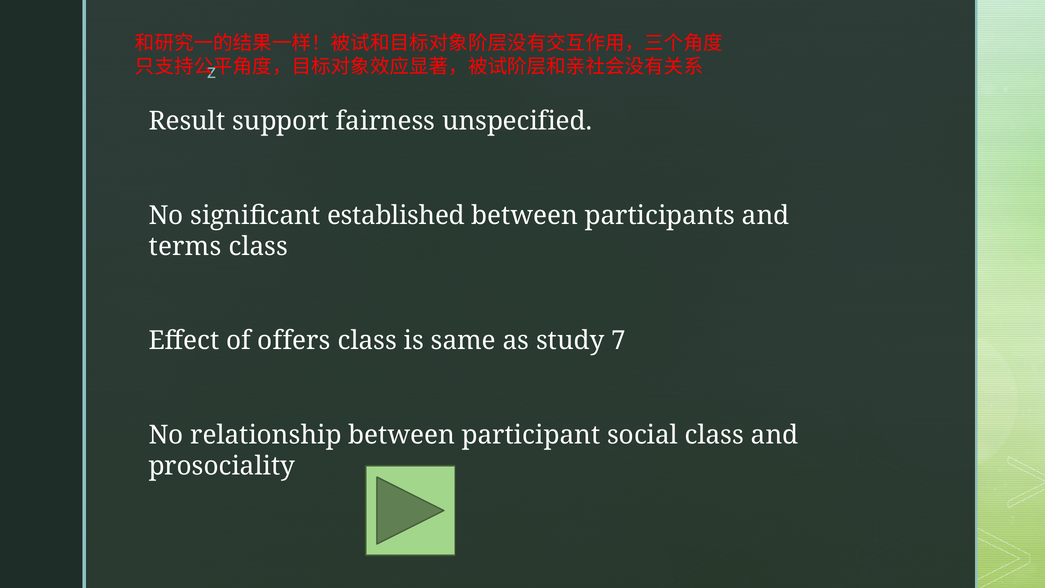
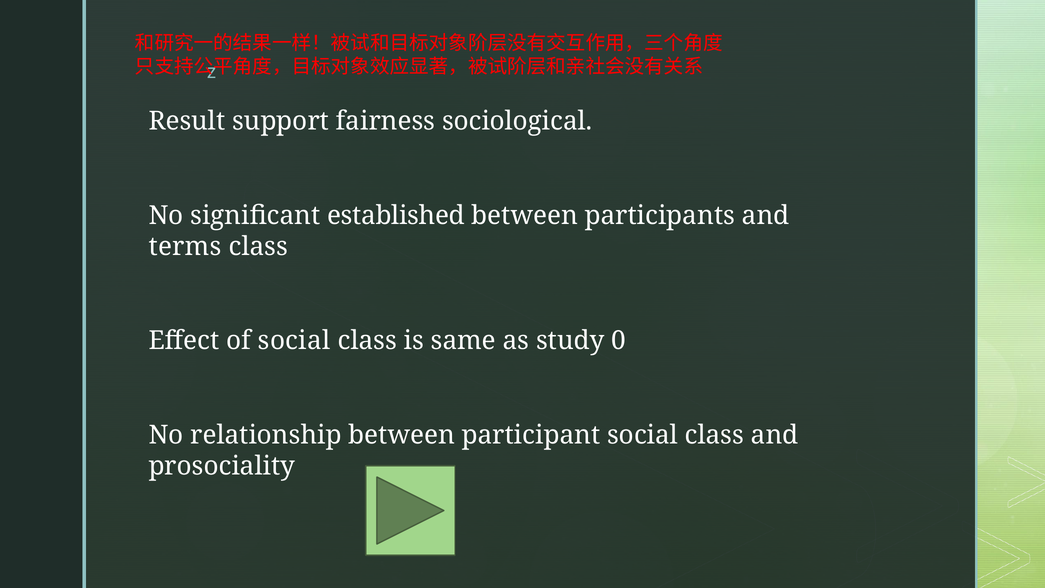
unspecified: unspecified -> sociological
of offers: offers -> social
7: 7 -> 0
